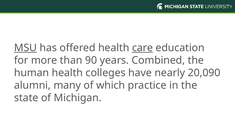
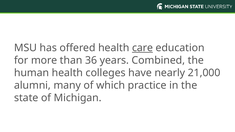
MSU underline: present -> none
90: 90 -> 36
20,090: 20,090 -> 21,000
